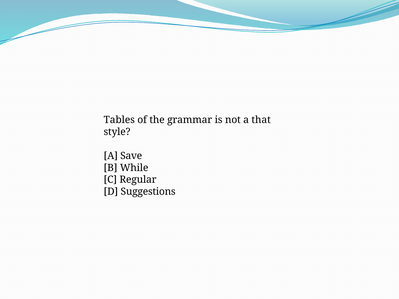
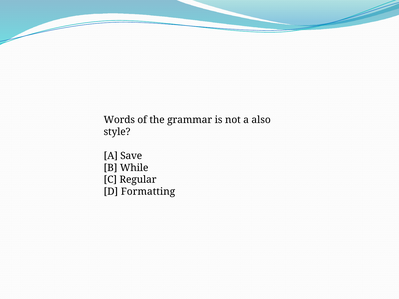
Tables: Tables -> Words
that: that -> also
Suggestions: Suggestions -> Formatting
